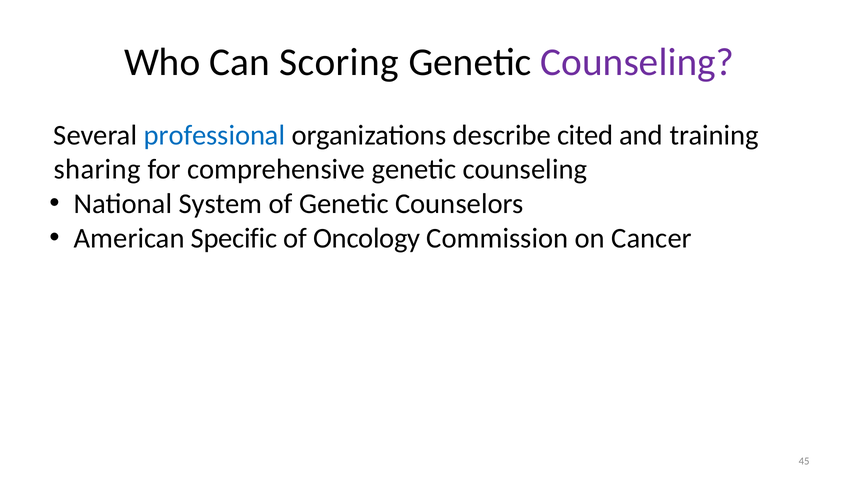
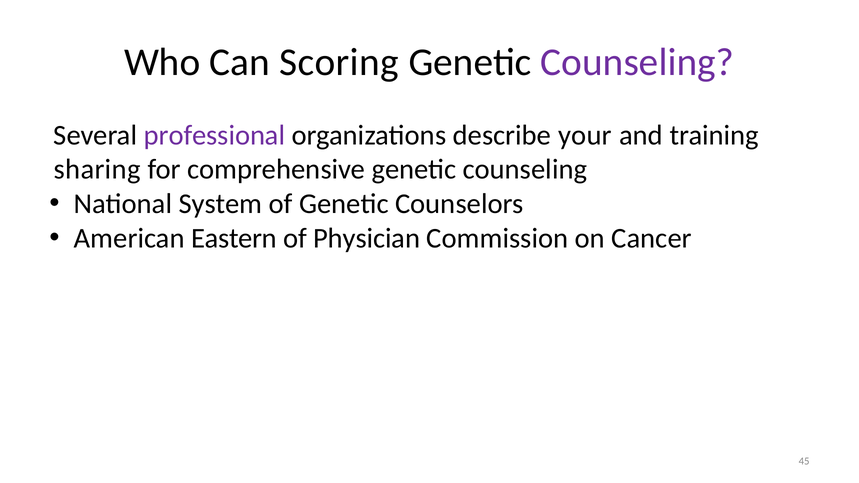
professional colour: blue -> purple
cited: cited -> your
Specific: Specific -> Eastern
Oncology: Oncology -> Physician
